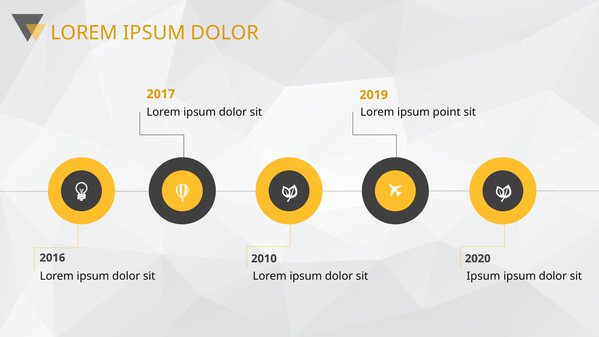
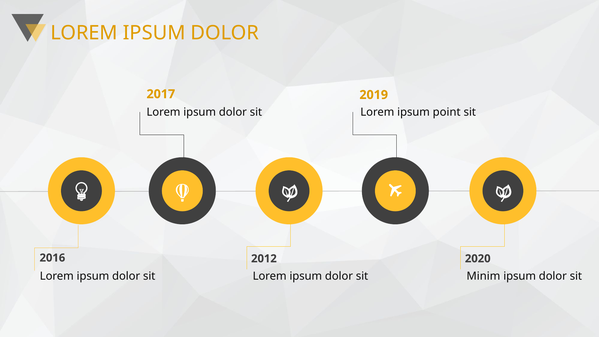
2010: 2010 -> 2012
Ipsum at (483, 276): Ipsum -> Minim
